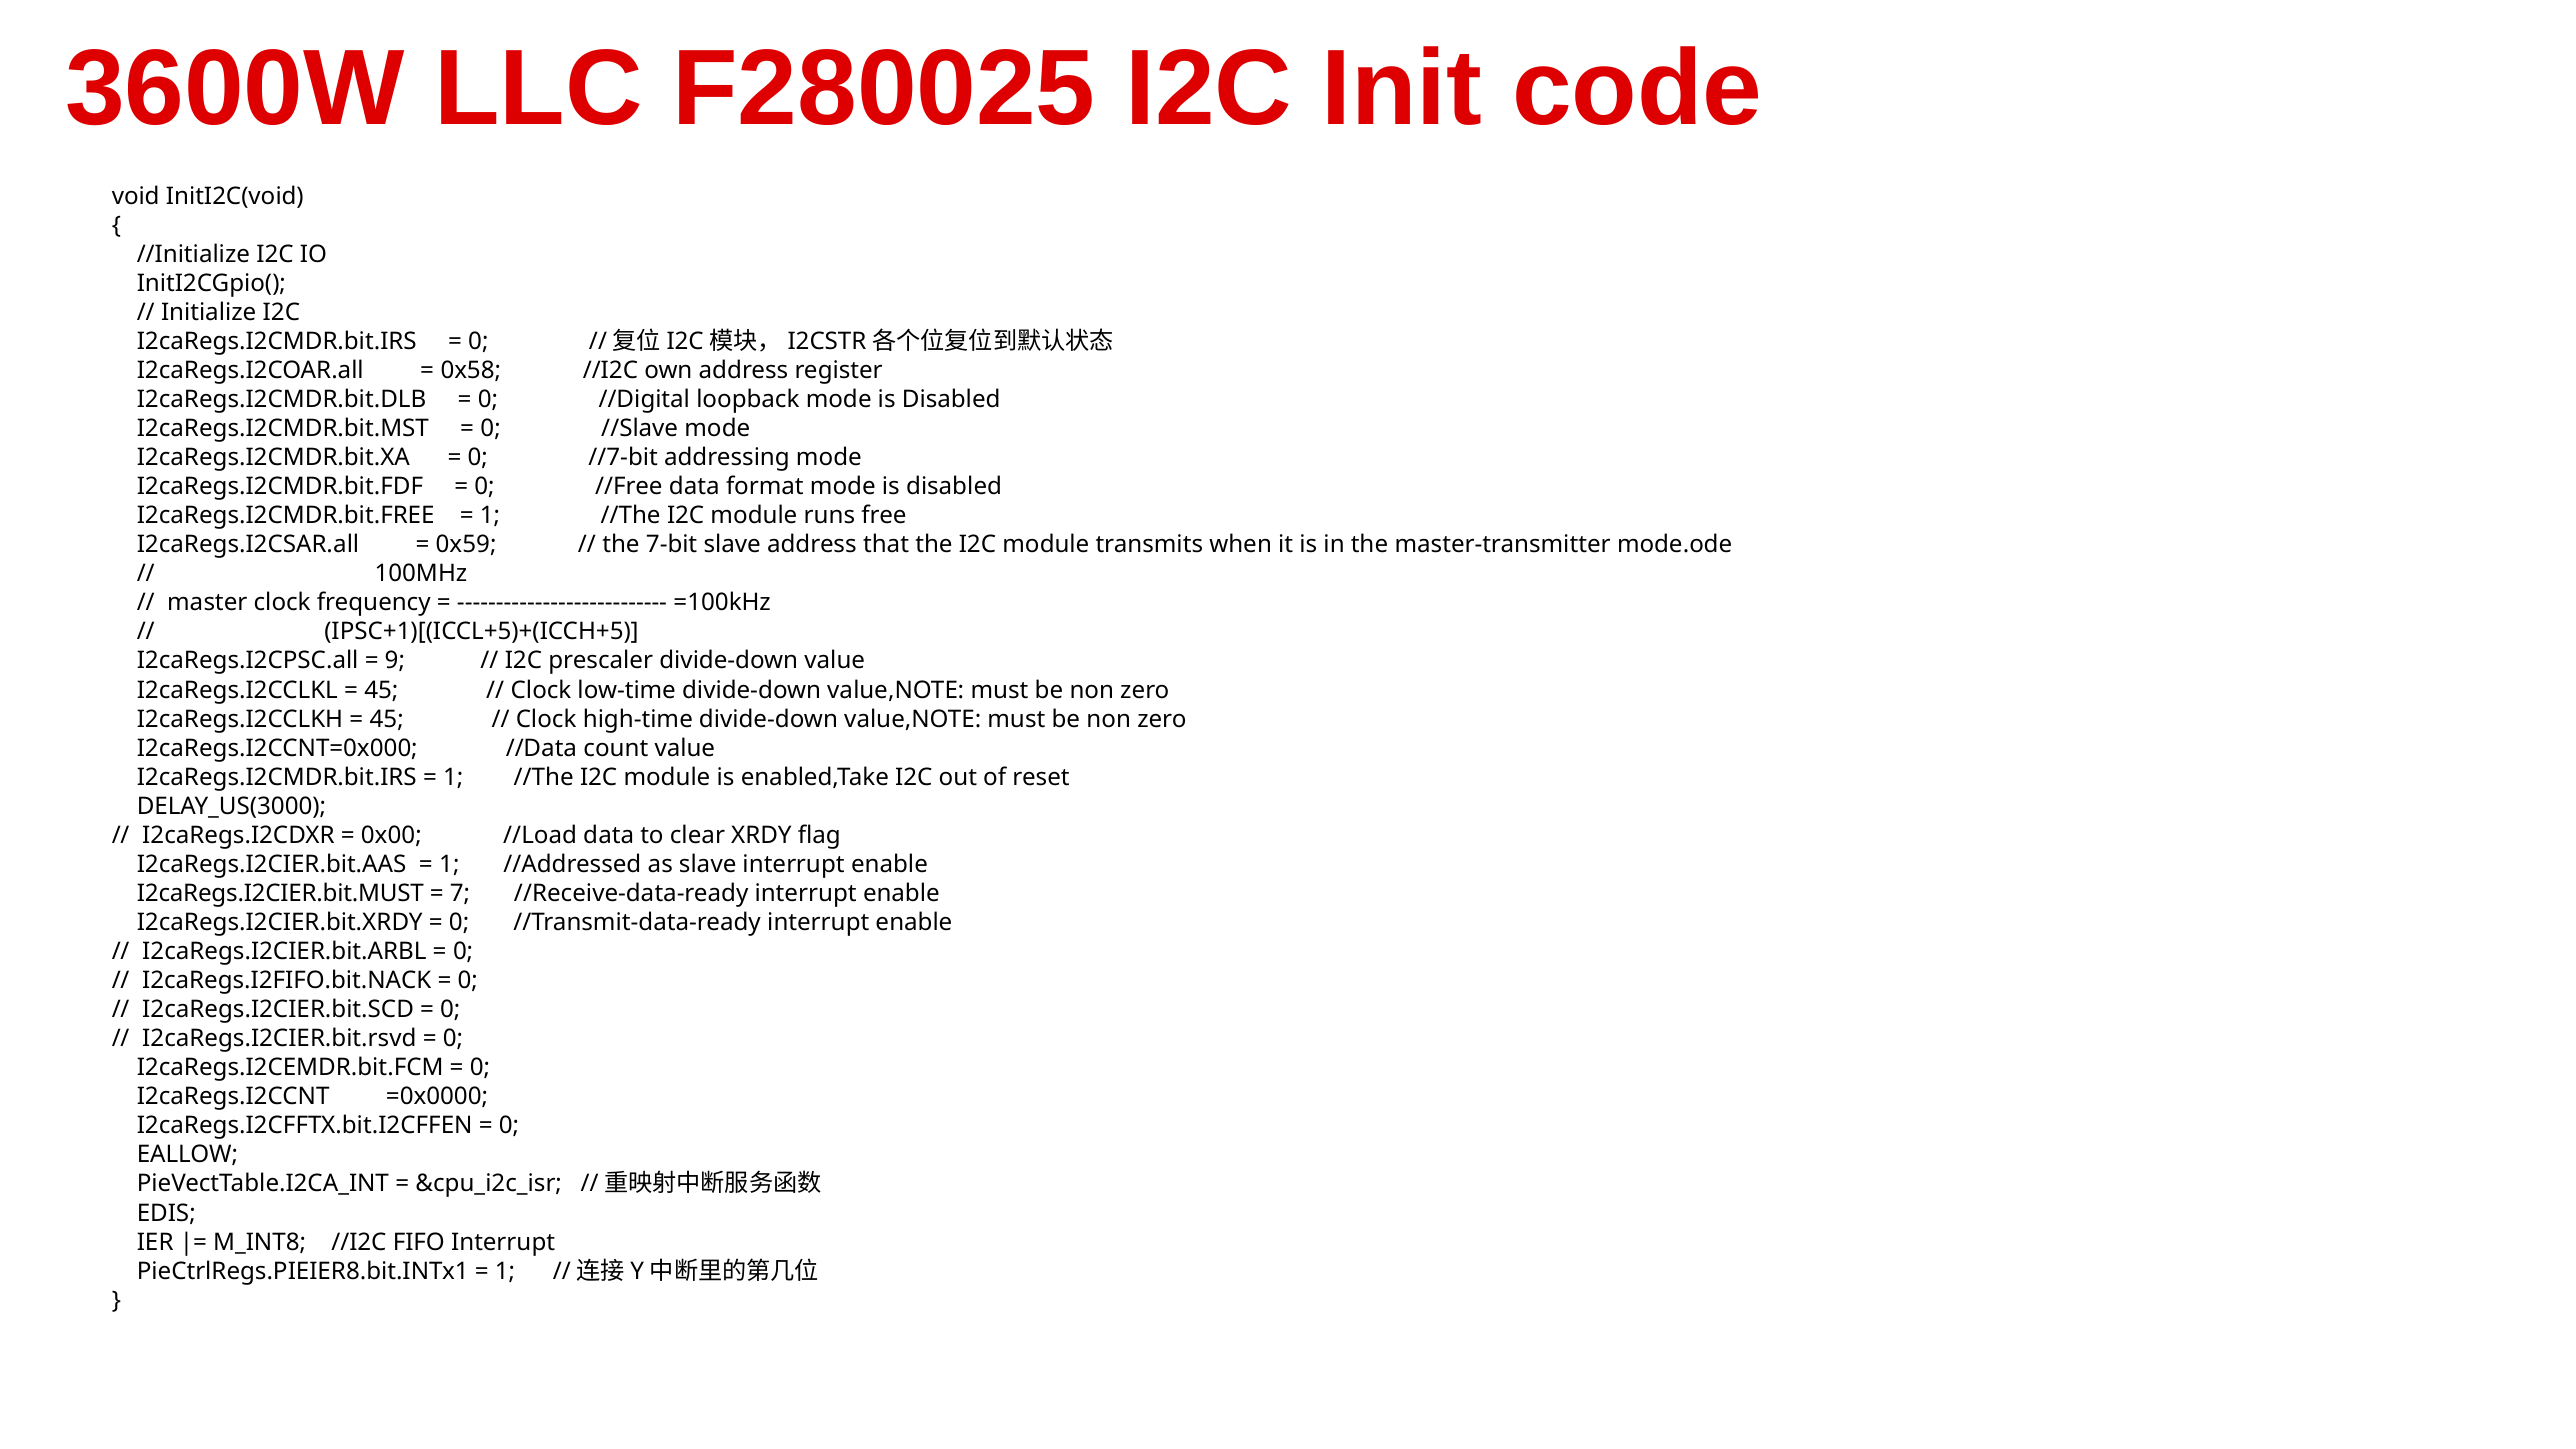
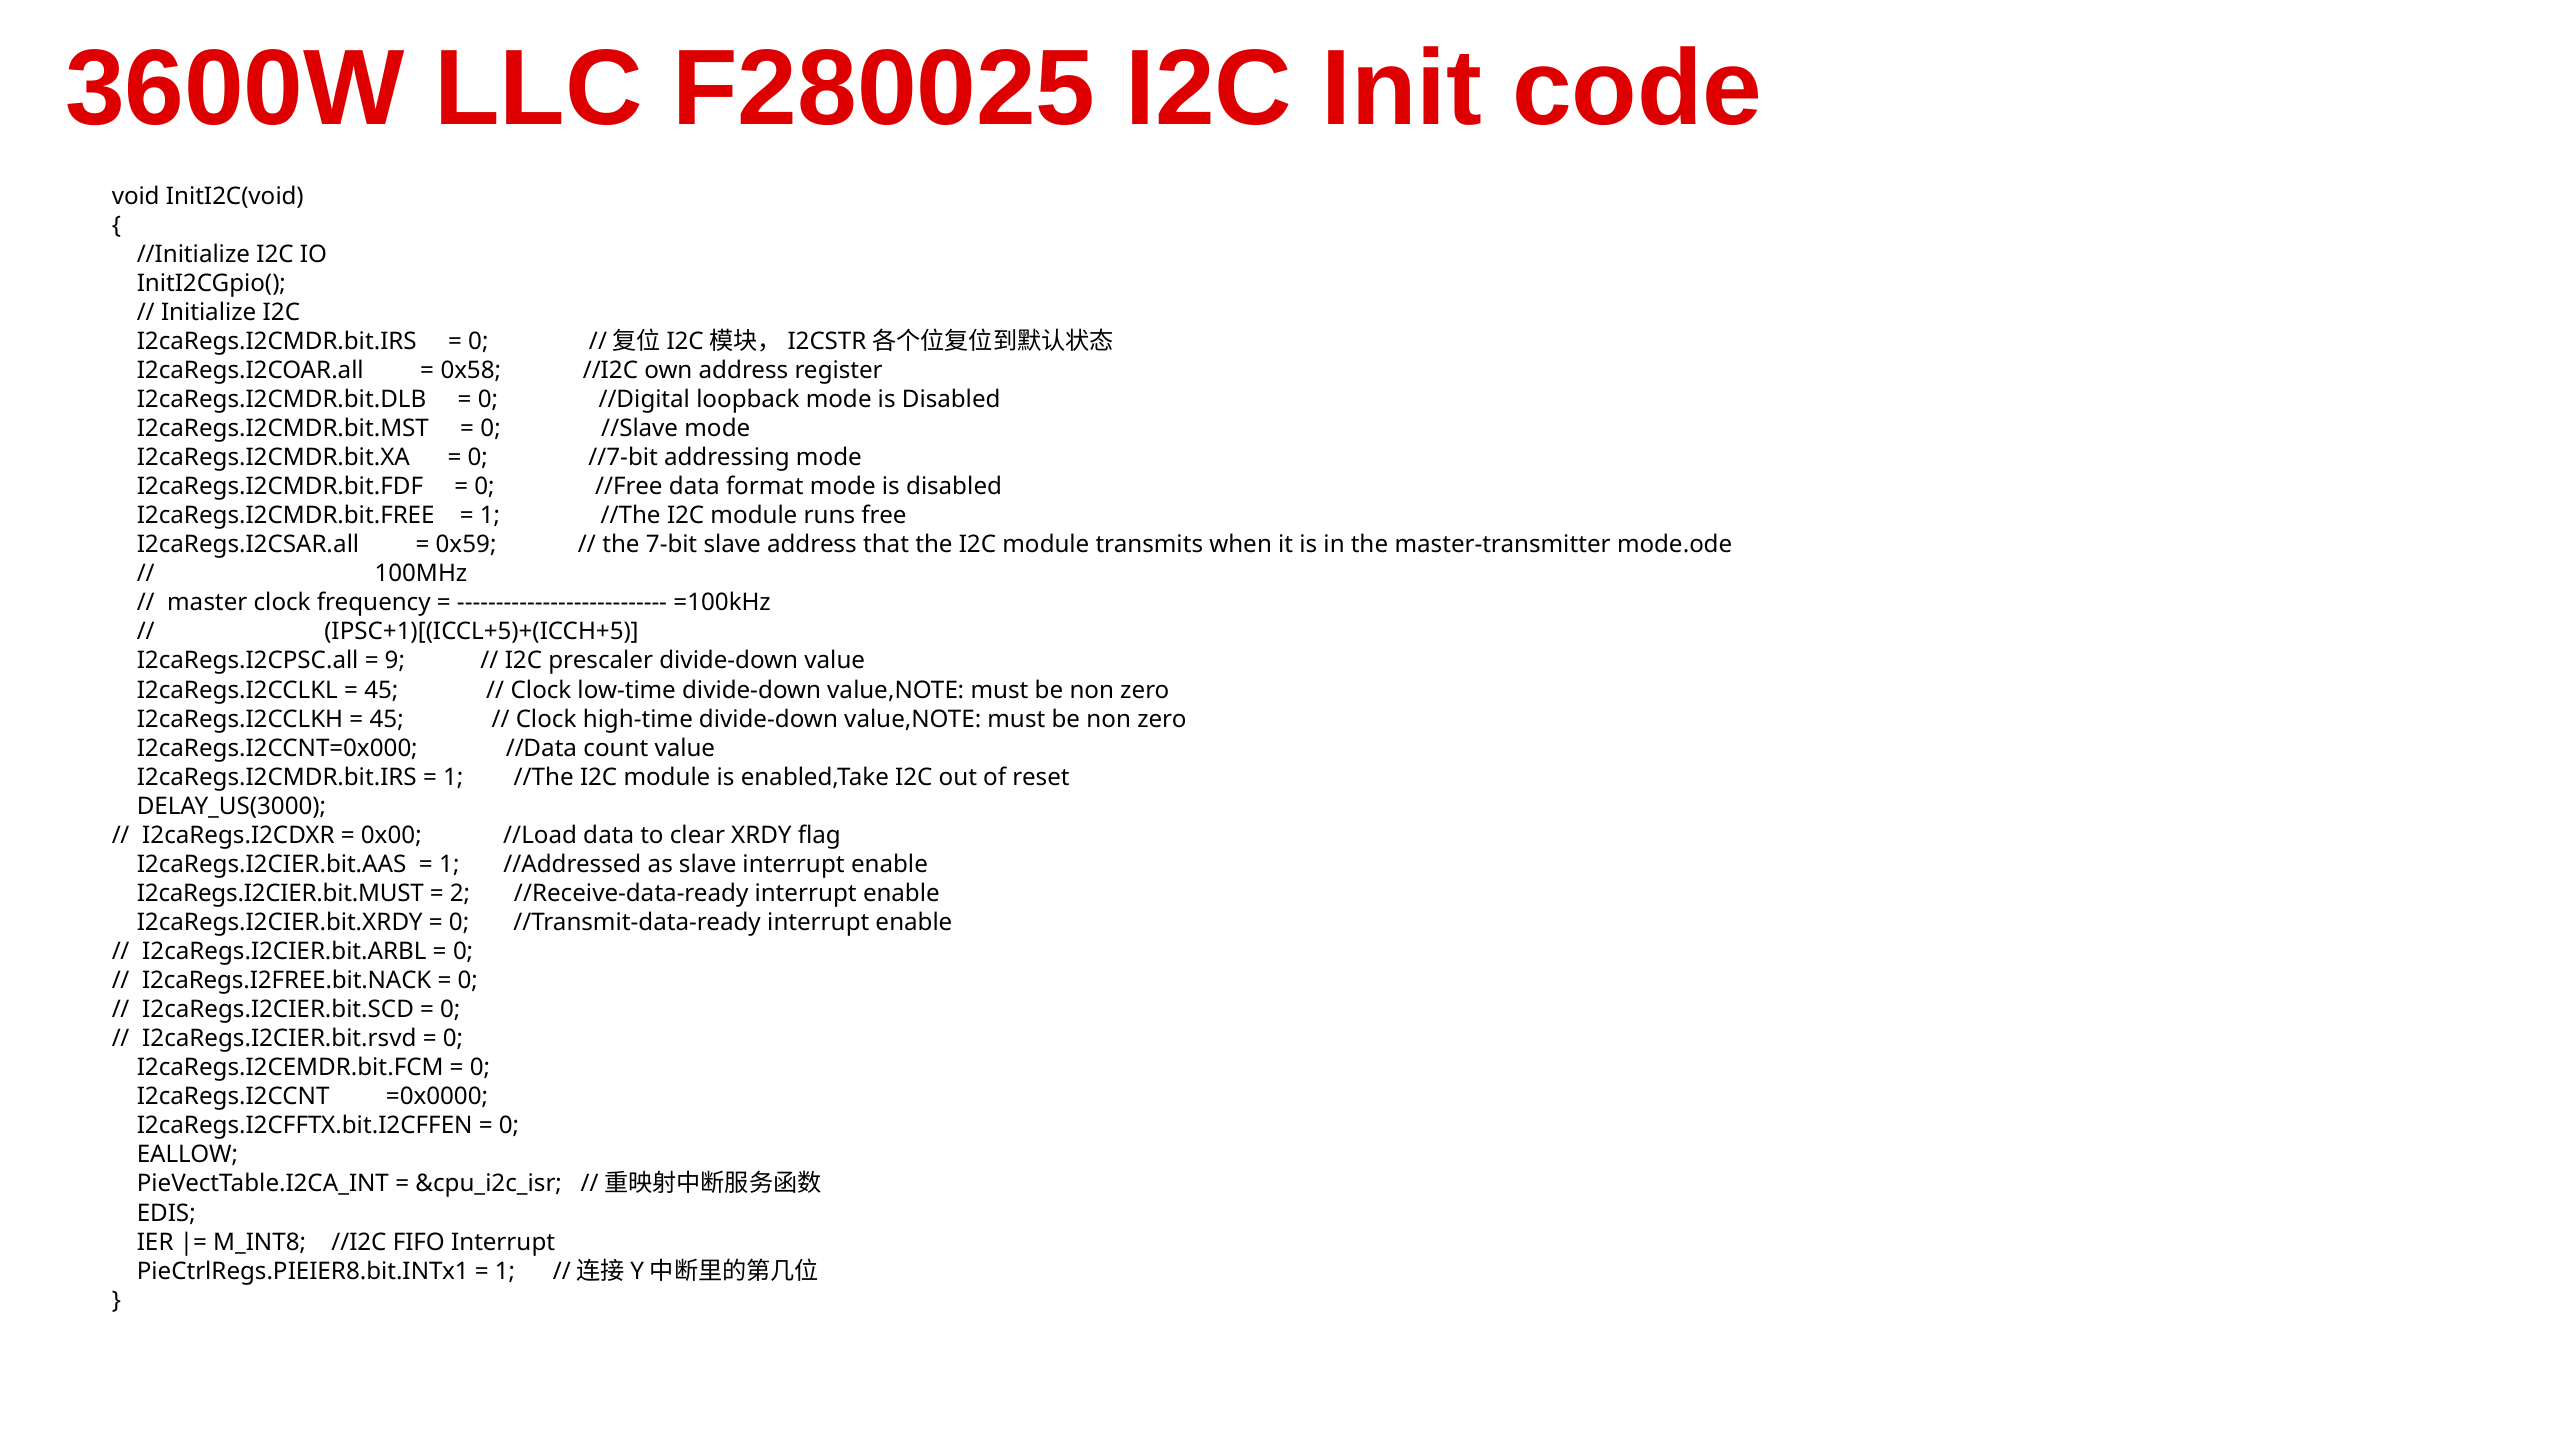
7: 7 -> 2
I2caRegs.I2FIFO.bit.NACK: I2caRegs.I2FIFO.bit.NACK -> I2caRegs.I2FREE.bit.NACK
